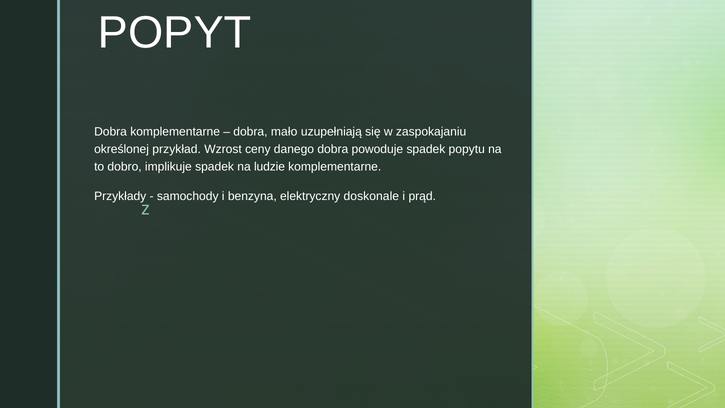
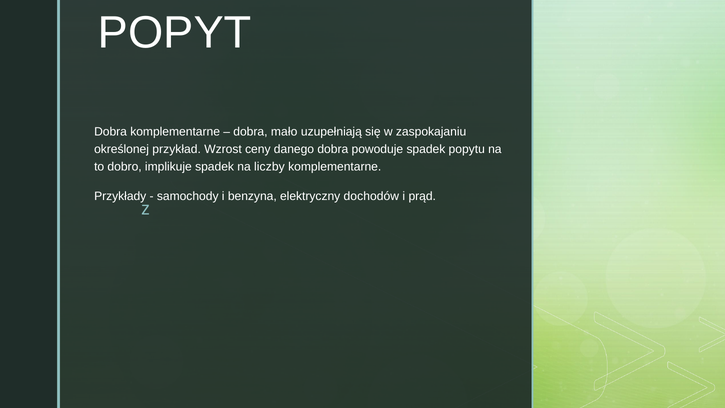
ludzie: ludzie -> liczby
doskonale: doskonale -> dochodów
